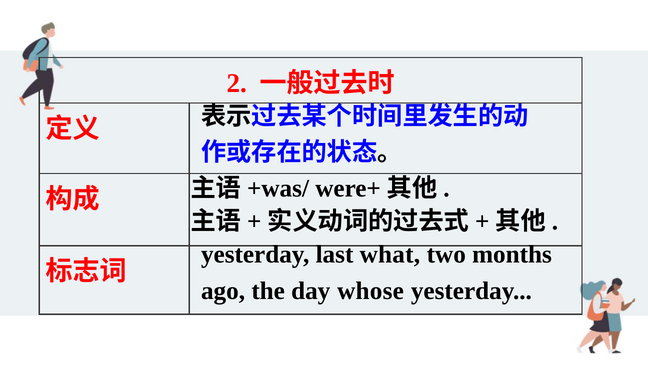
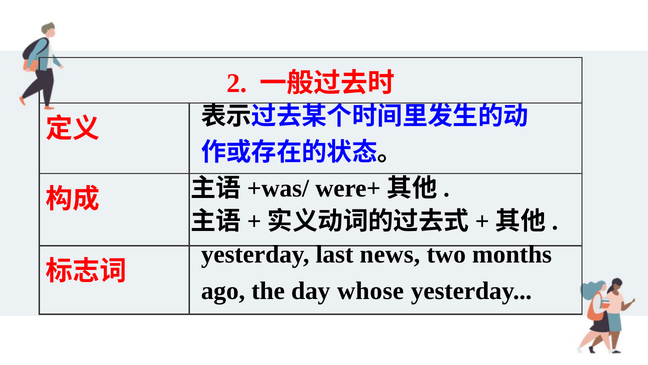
what: what -> news
